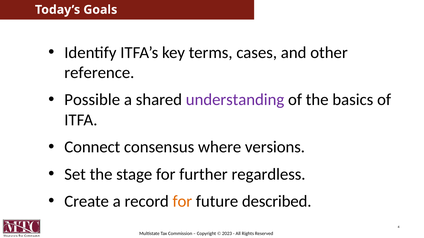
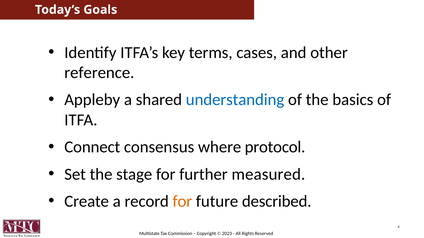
Possible: Possible -> Appleby
understanding colour: purple -> blue
versions: versions -> protocol
regardless: regardless -> measured
